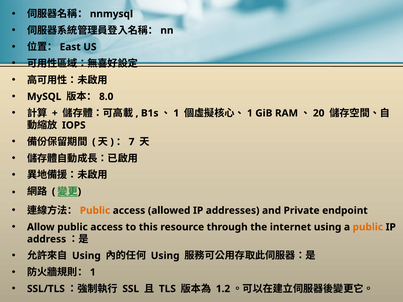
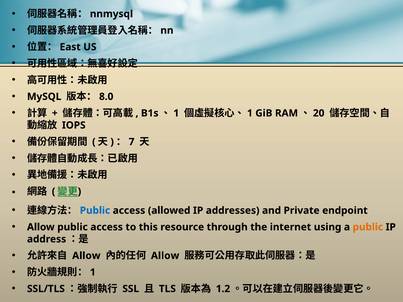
Public at (95, 211) colour: orange -> blue
Using at (86, 256): Using -> Allow
Using at (165, 256): Using -> Allow
